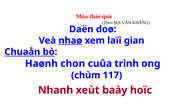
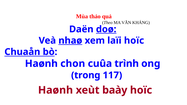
doø underline: none -> present
laïi gian: gian -> hoïc
chùm: chùm -> trong
Nhanh at (56, 90): Nhanh -> Haønh
